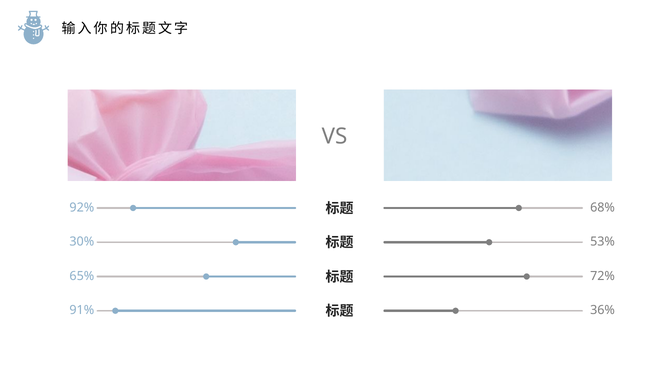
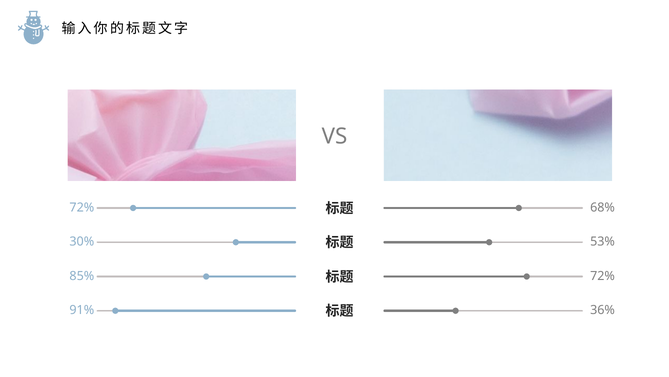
92% at (82, 207): 92% -> 72%
65%: 65% -> 85%
